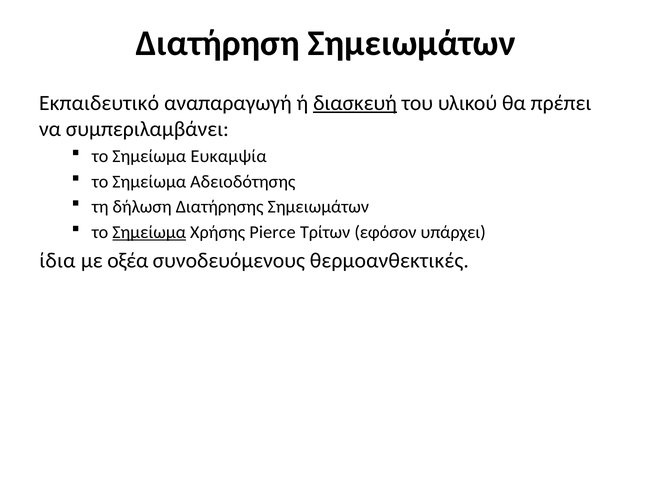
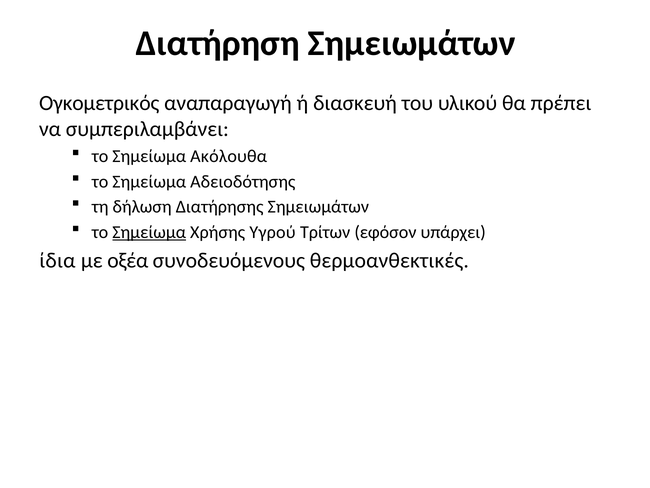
Εκπαιδευτικό: Εκπαιδευτικό -> Ογκομετρικός
διασκευή underline: present -> none
Ευκαμψία: Ευκαμψία -> Ακόλουθα
Pierce: Pierce -> Υγρού
